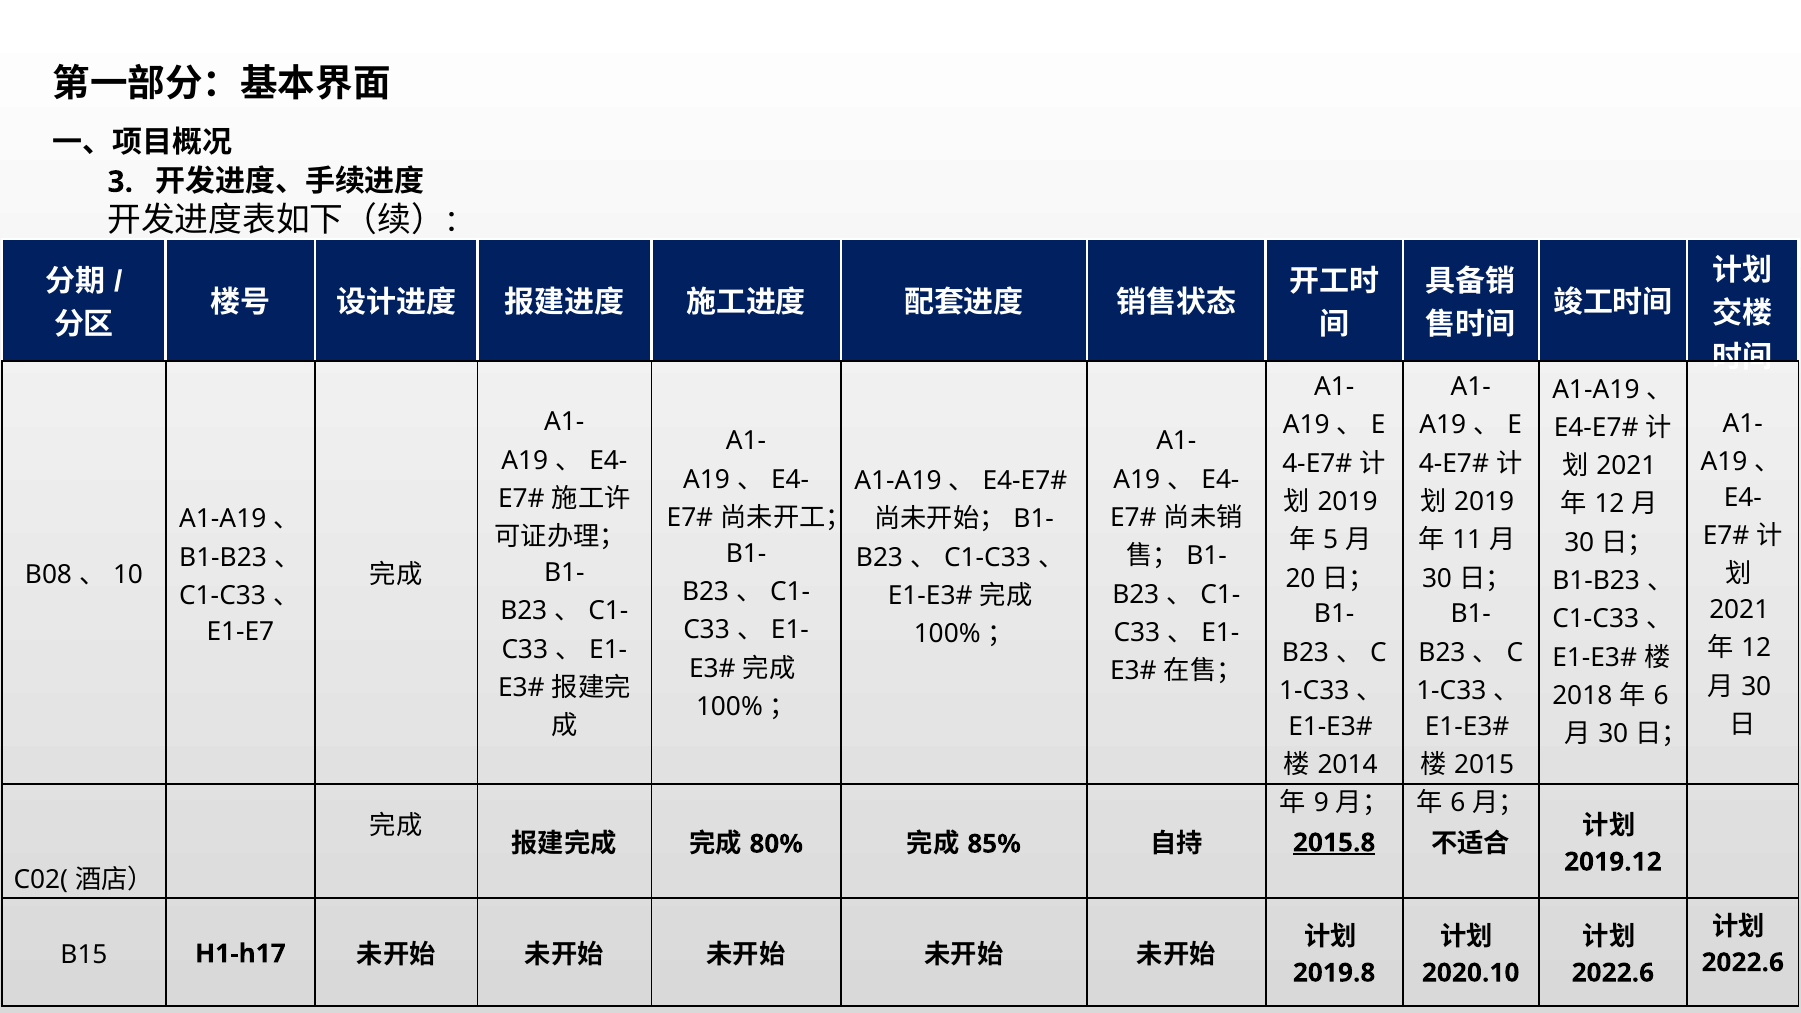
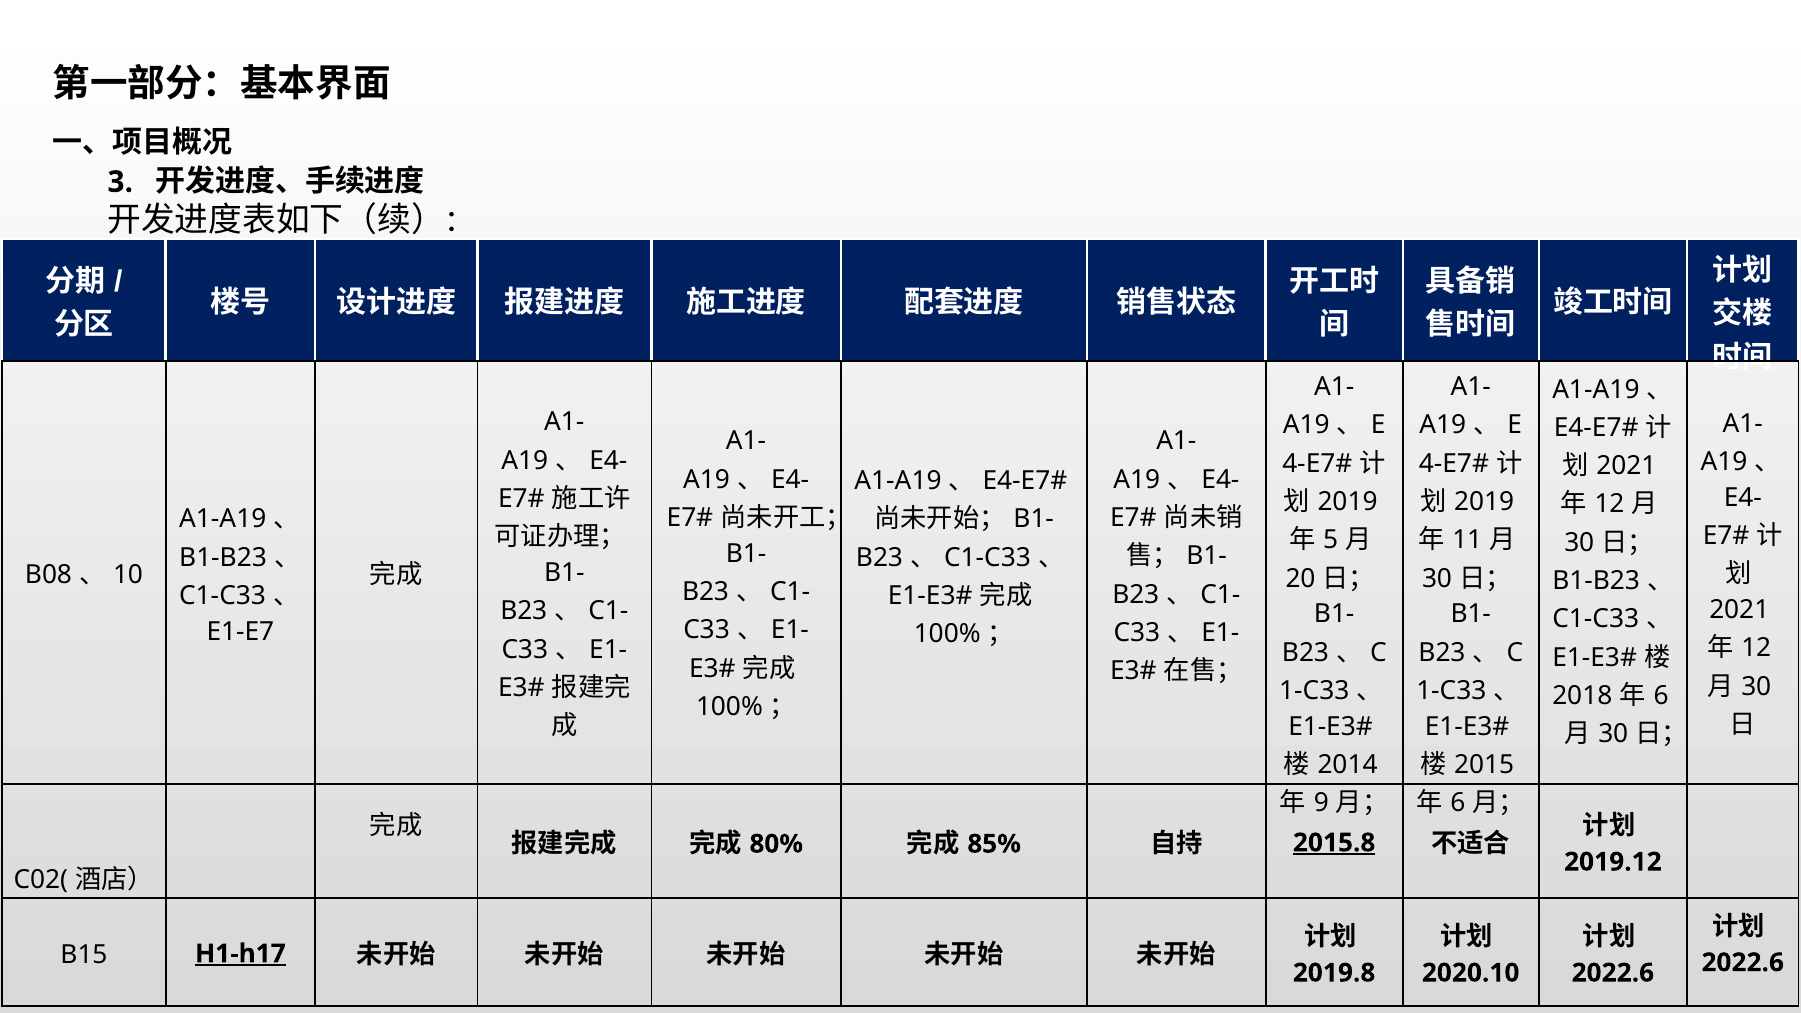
H1-h17 underline: none -> present
